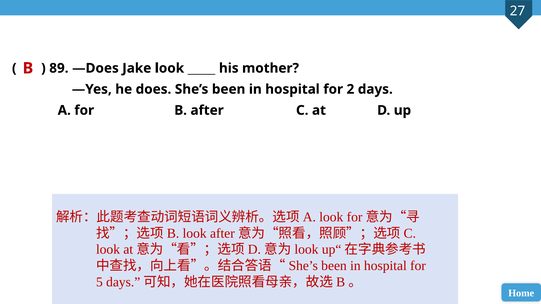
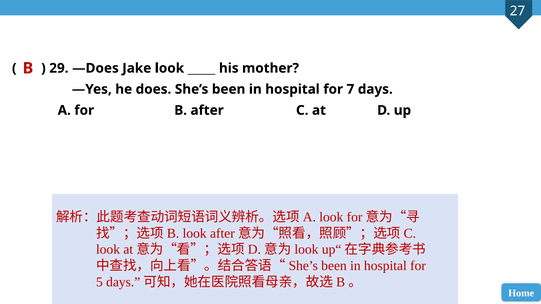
89: 89 -> 29
2: 2 -> 7
